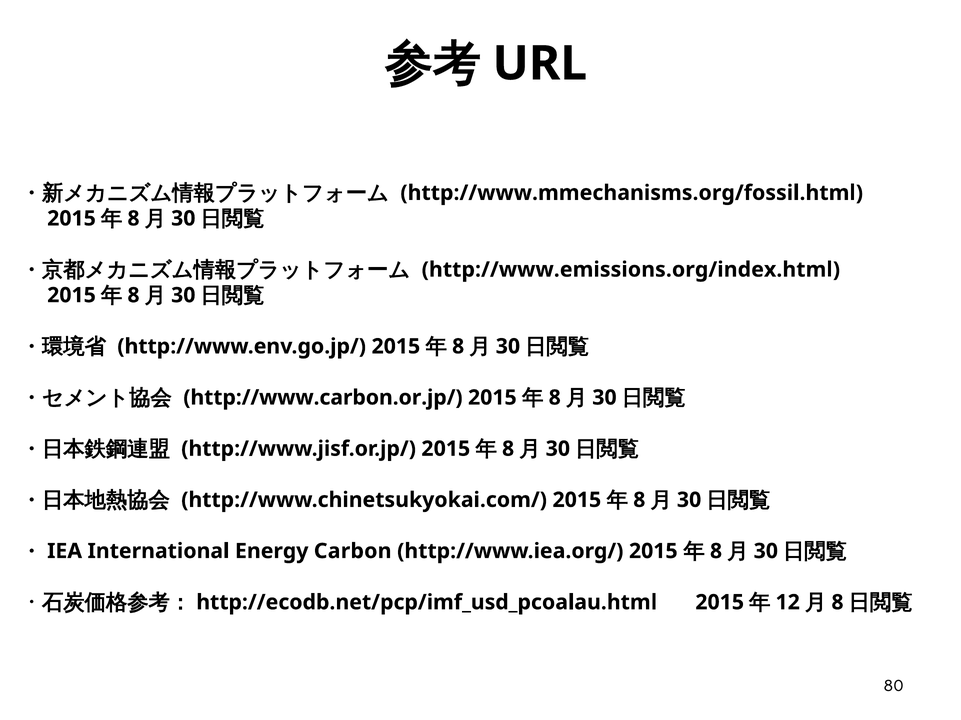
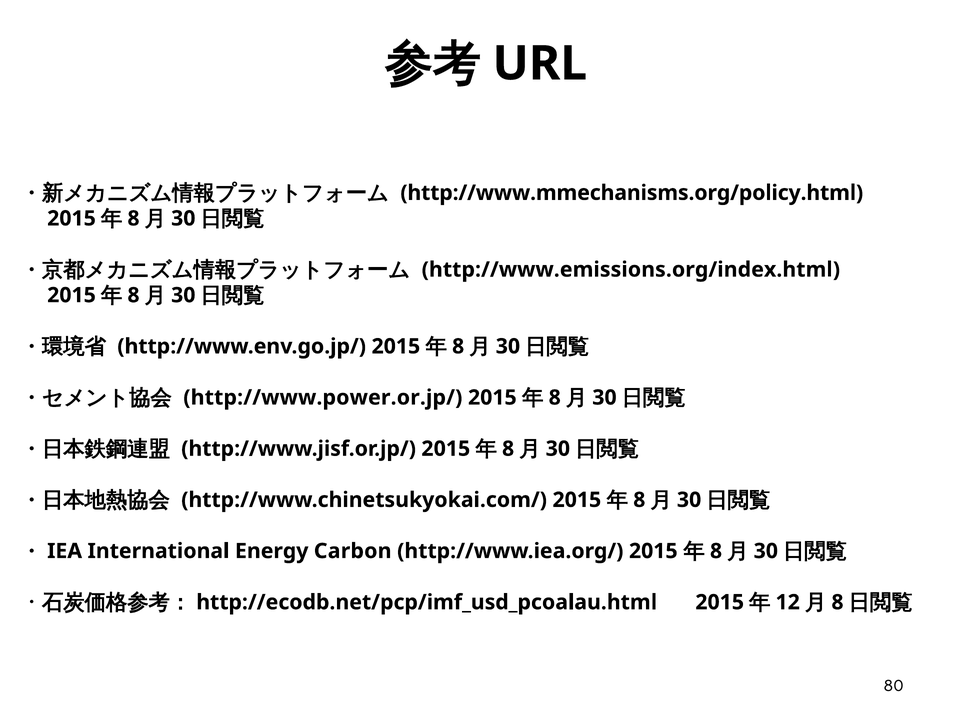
http://www.mmechanisms.org/fossil.html: http://www.mmechanisms.org/fossil.html -> http://www.mmechanisms.org/policy.html
http://www.carbon.or.jp/: http://www.carbon.or.jp/ -> http://www.power.or.jp/
